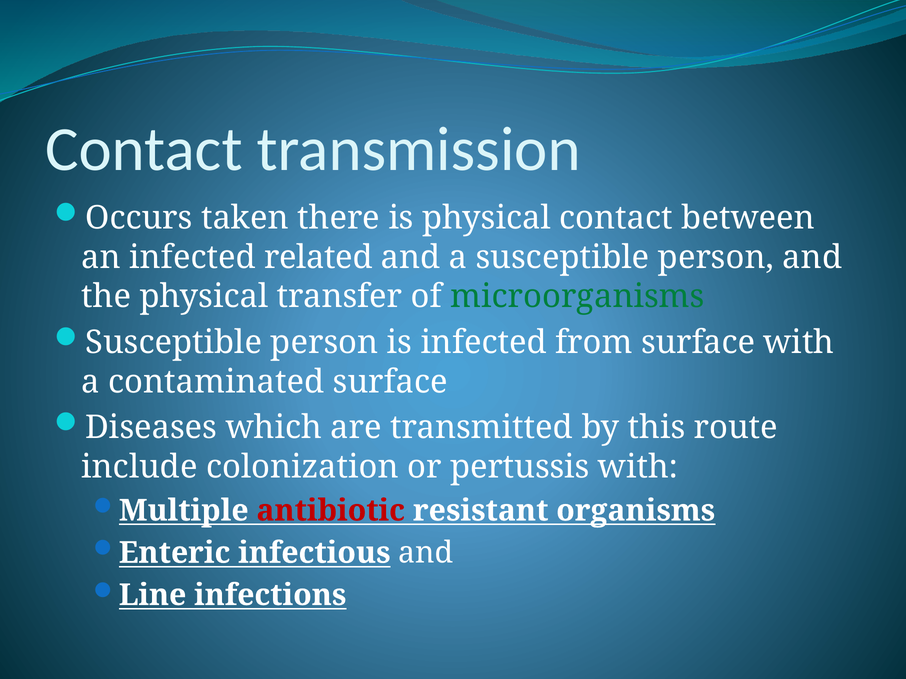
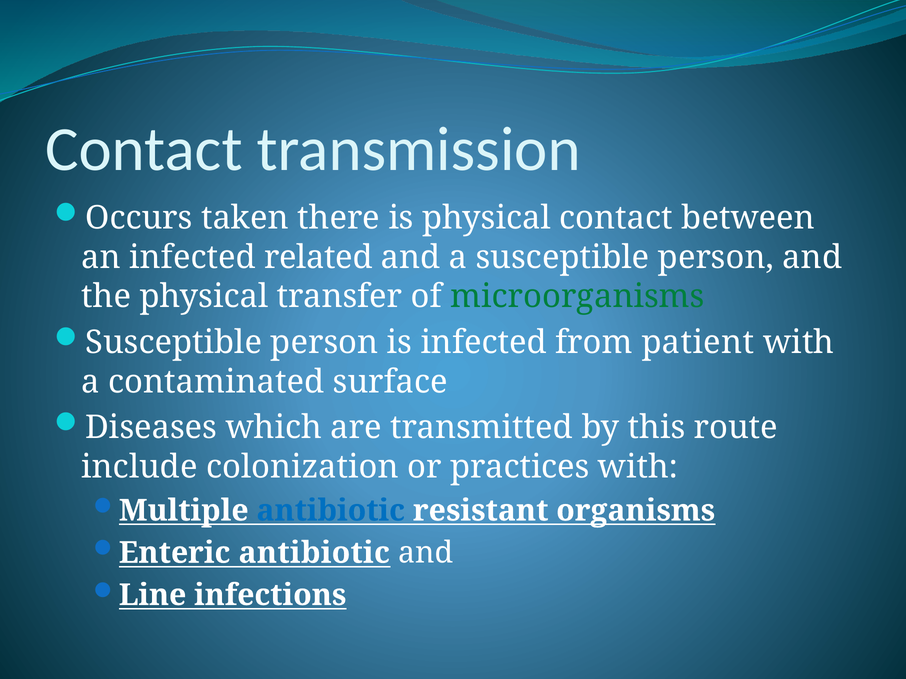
from surface: surface -> patient
pertussis: pertussis -> practices
antibiotic at (331, 511) colour: red -> blue
Enteric infectious: infectious -> antibiotic
